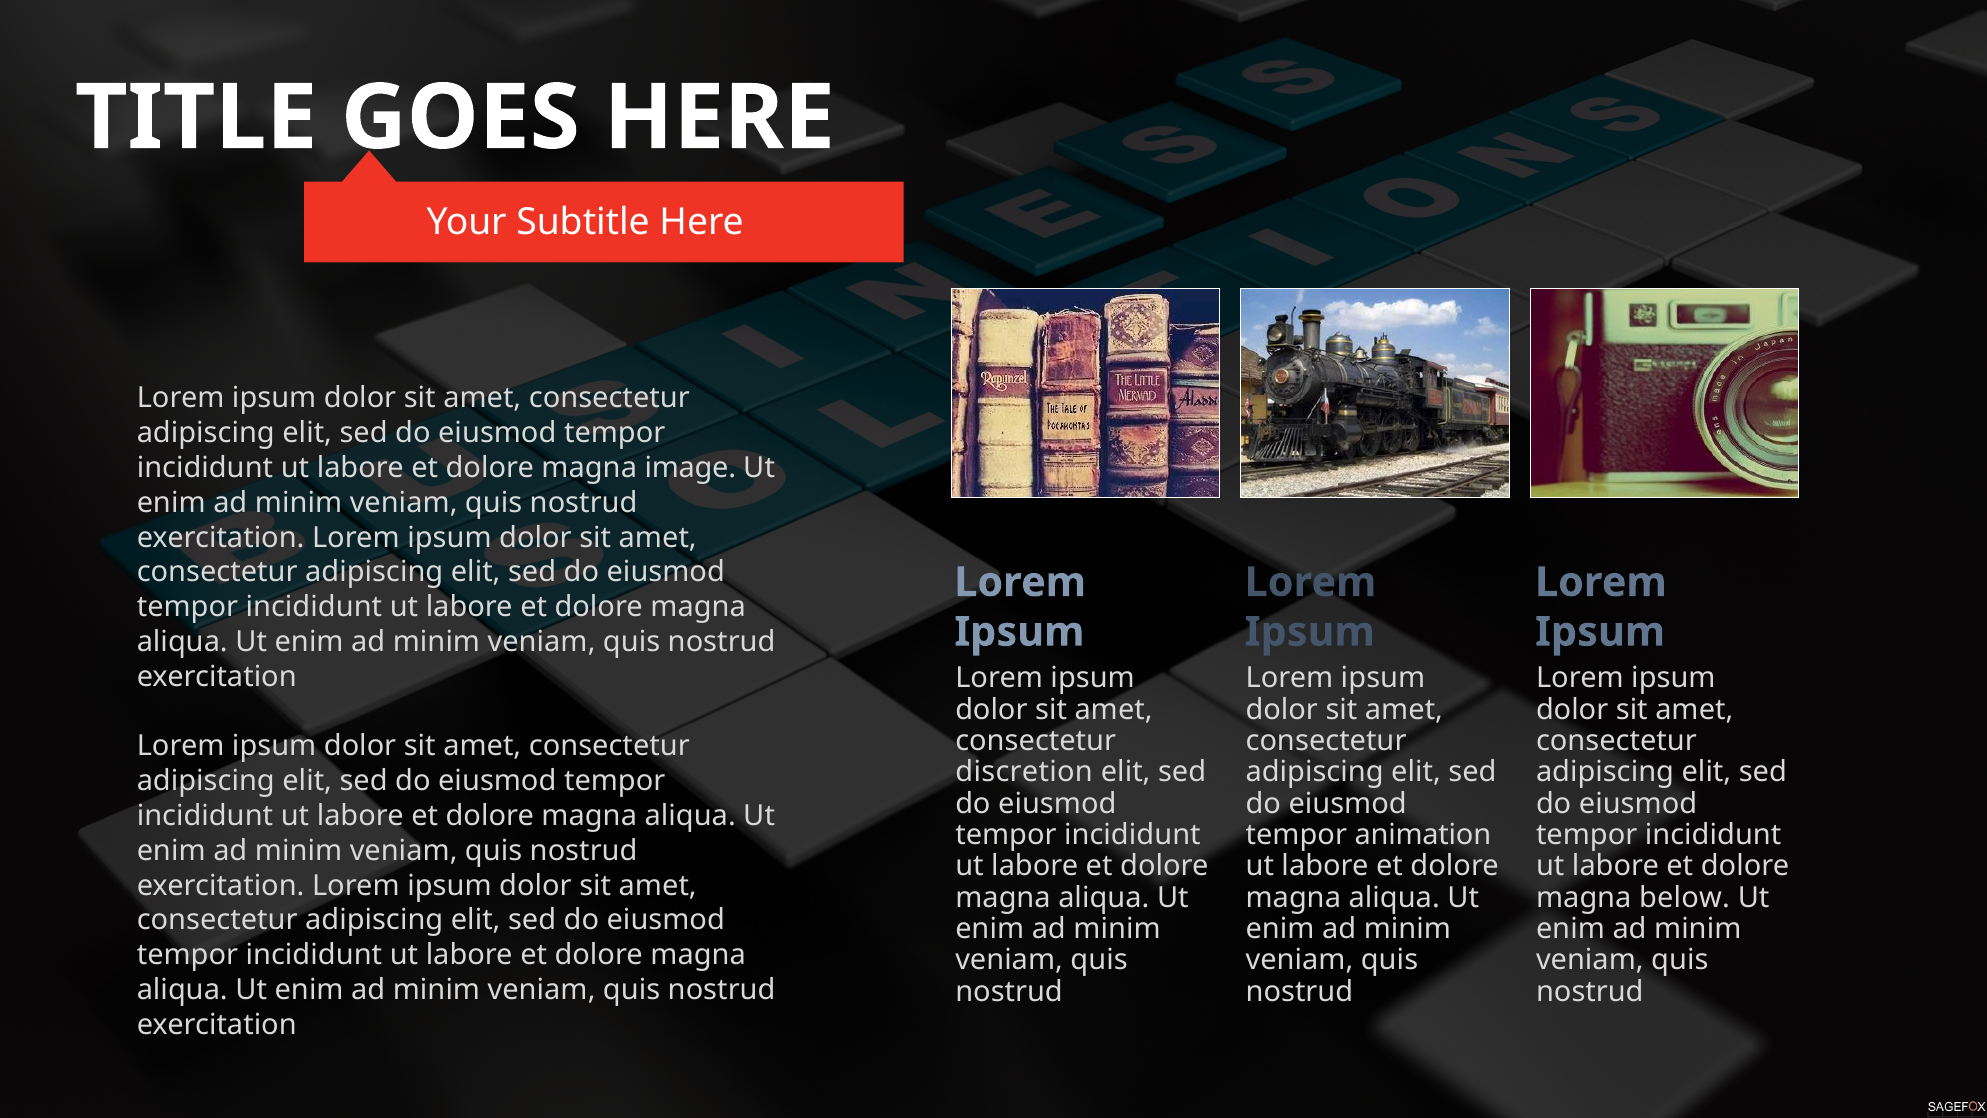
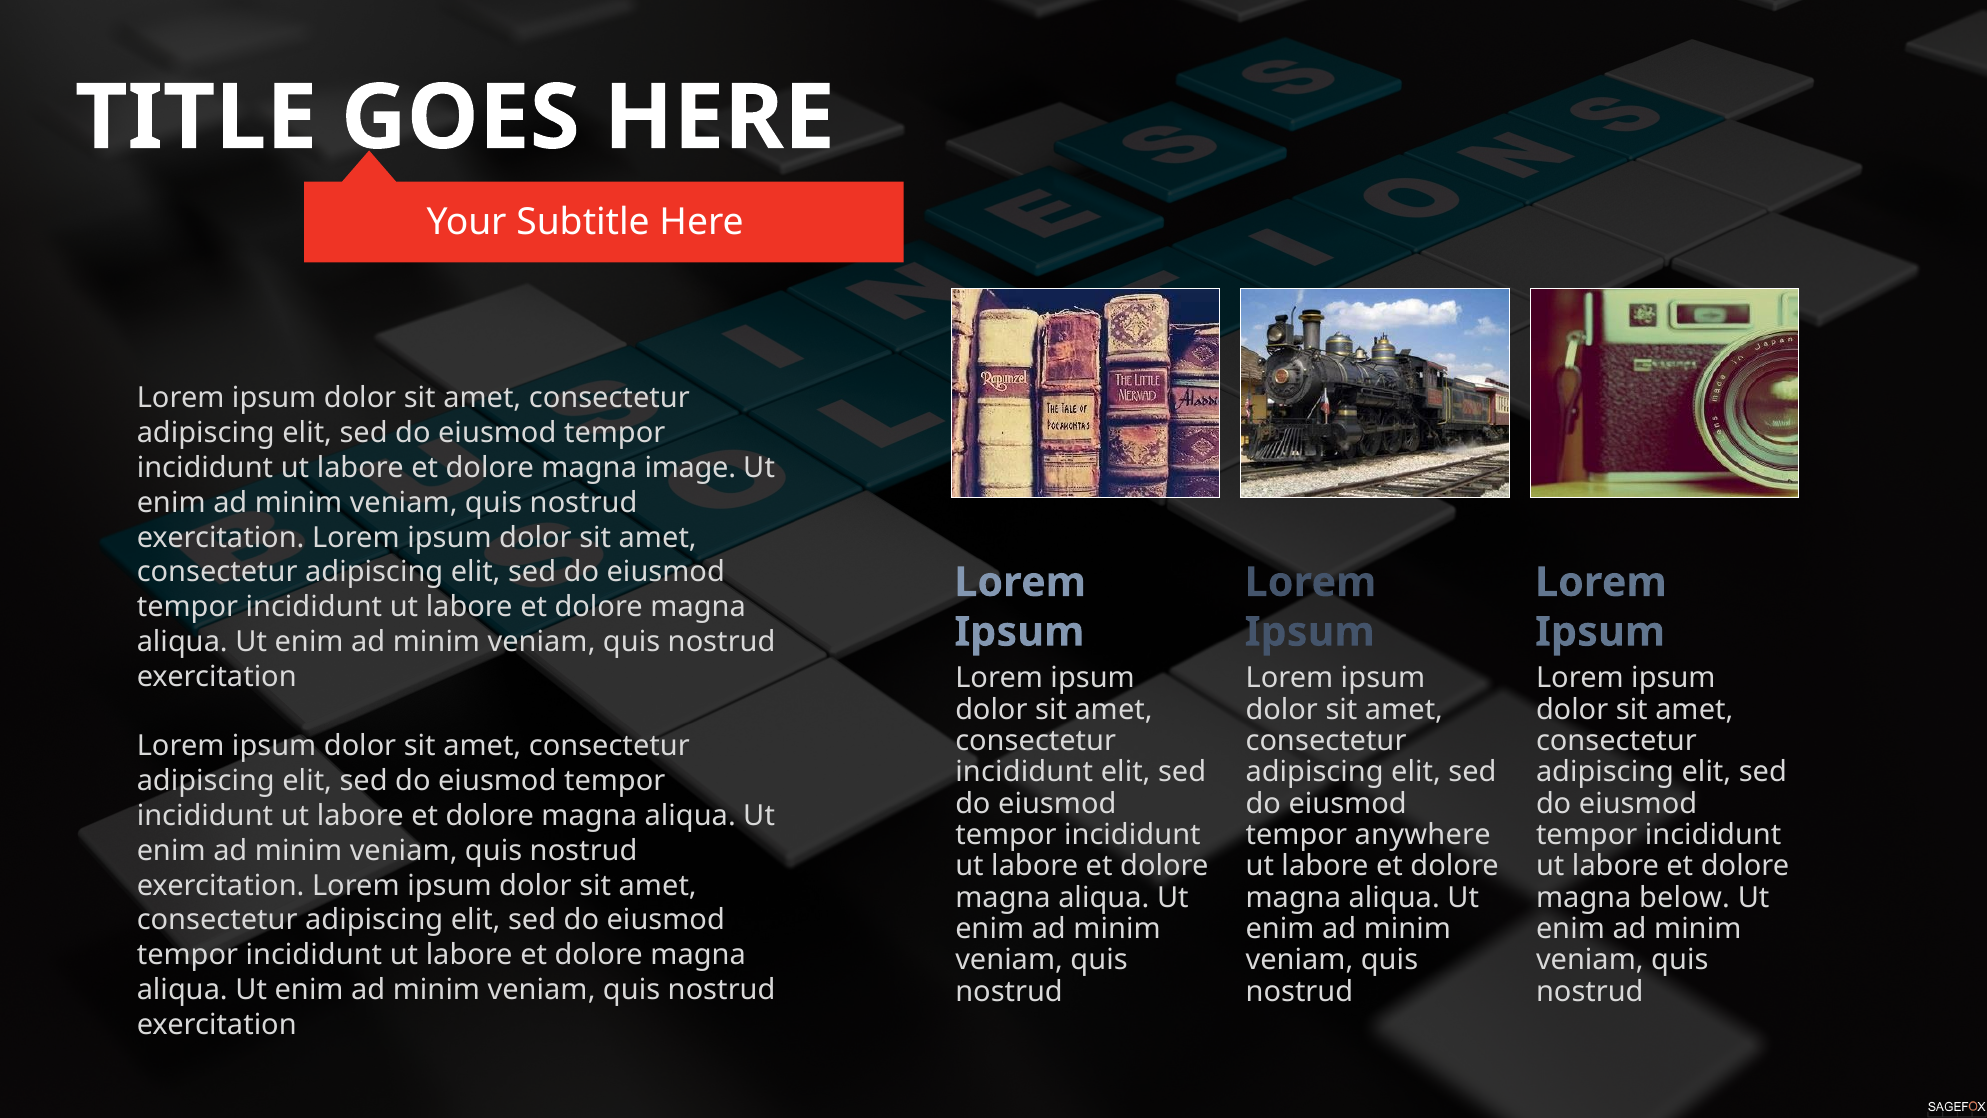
discretion at (1024, 772): discretion -> incididunt
animation: animation -> anywhere
